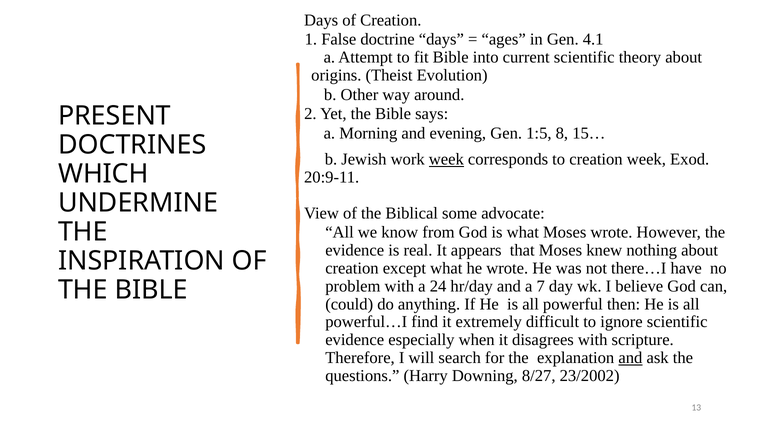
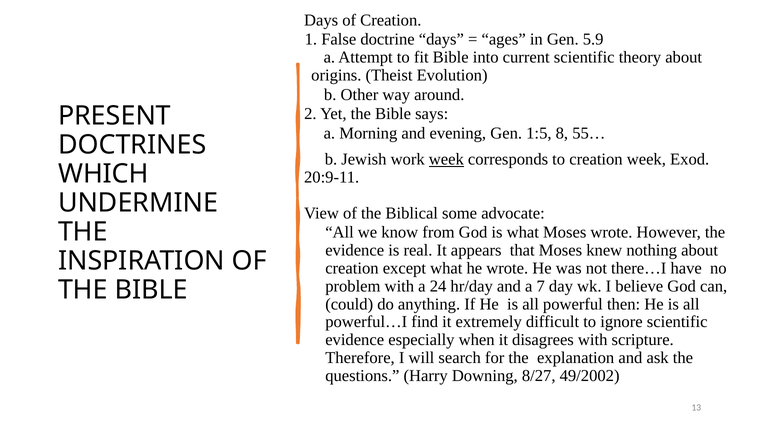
4.1: 4.1 -> 5.9
15…: 15… -> 55…
and at (630, 358) underline: present -> none
23/2002: 23/2002 -> 49/2002
